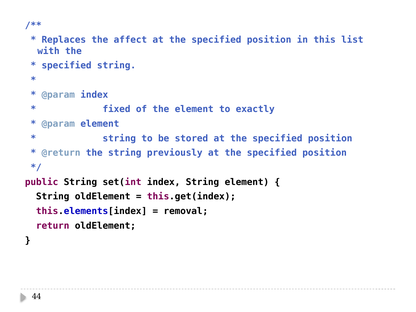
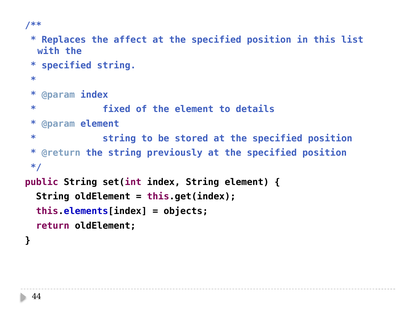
exactly: exactly -> details
removal: removal -> objects
